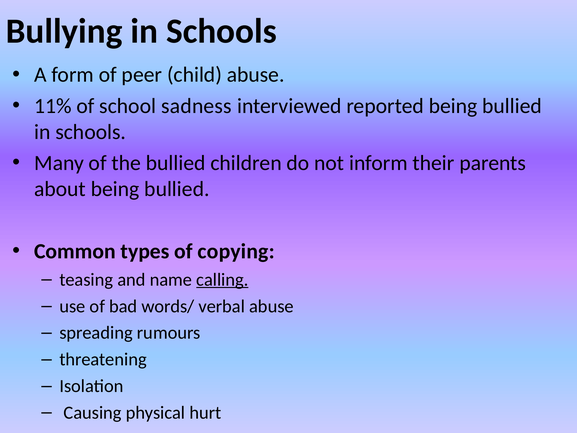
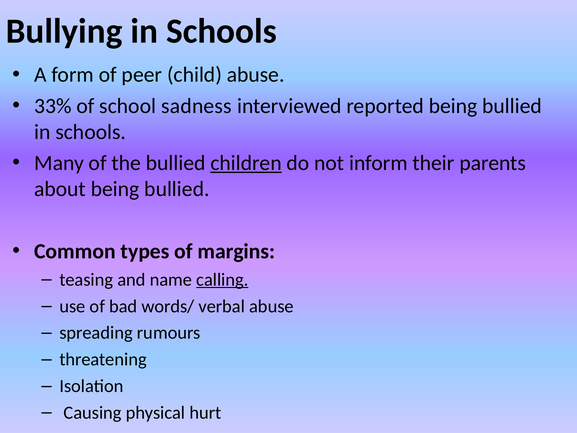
11%: 11% -> 33%
children underline: none -> present
copying: copying -> margins
